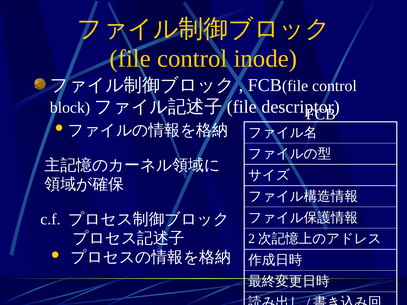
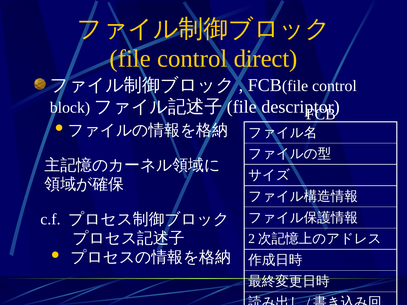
inode: inode -> direct
